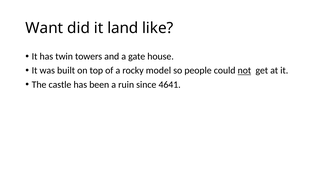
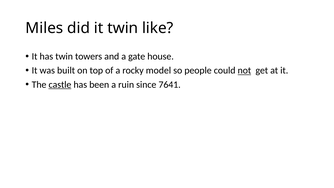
Want: Want -> Miles
it land: land -> twin
castle underline: none -> present
4641: 4641 -> 7641
